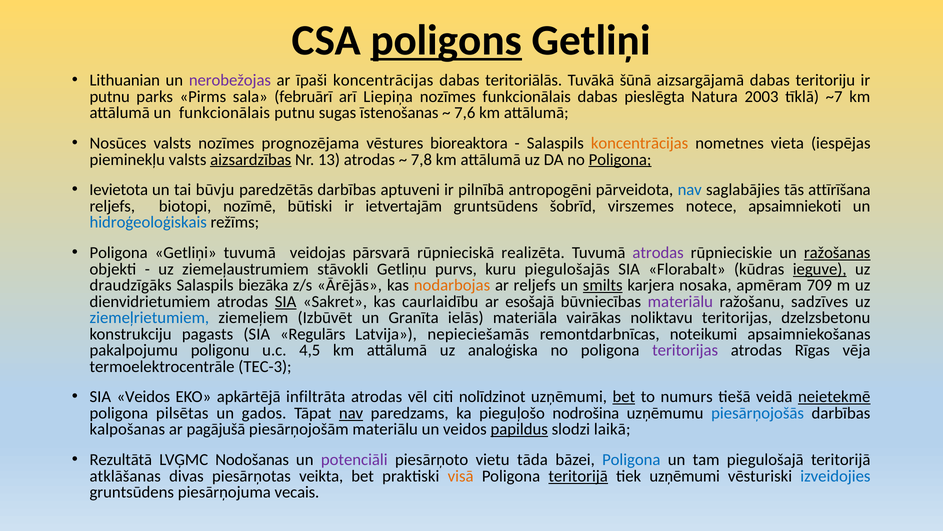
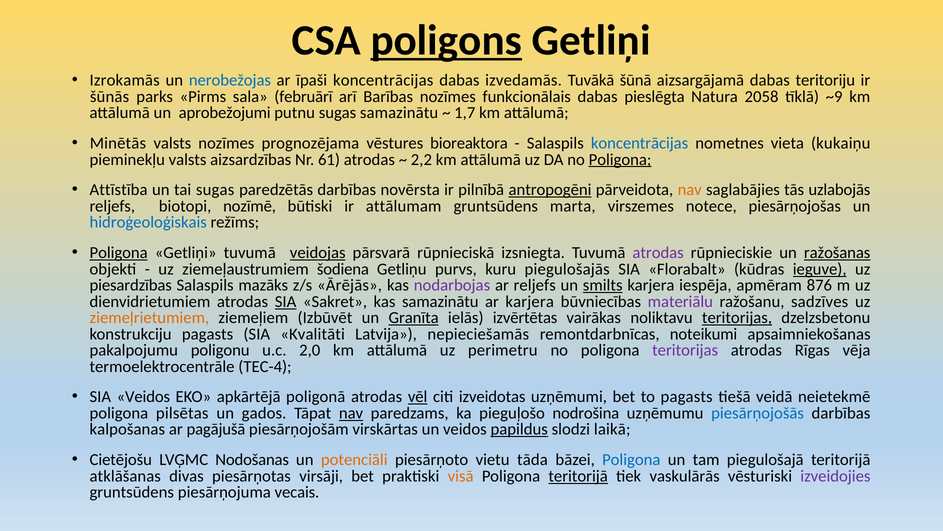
Lithuanian: Lithuanian -> Izrokamās
nerobežojas colour: purple -> blue
teritoriālās: teritoriālās -> izvedamās
putnu at (110, 97): putnu -> šūnās
Liepiņa: Liepiņa -> Barības
2003: 2003 -> 2058
~7: ~7 -> ~9
un funkcionālais: funkcionālais -> aprobežojumi
sugas īstenošanas: īstenošanas -> samazinātu
7,6: 7,6 -> 1,7
Nosūces: Nosūces -> Minētās
koncentrācijas at (640, 143) colour: orange -> blue
iespējas: iespējas -> kukaiņu
aizsardzības underline: present -> none
13: 13 -> 61
7,8: 7,8 -> 2,2
Ievietota: Ievietota -> Attīstība
tai būvju: būvju -> sugas
aptuveni: aptuveni -> novērsta
antropogēni underline: none -> present
nav at (690, 190) colour: blue -> orange
attīrīšana: attīrīšana -> uzlabojās
ietvertajām: ietvertajām -> attālumam
šobrīd: šobrīd -> marta
apsaimniekoti: apsaimniekoti -> piesārņojošas
Poligona at (119, 253) underline: none -> present
veidojas underline: none -> present
realizēta: realizēta -> izsniegta
stāvokli: stāvokli -> šodiena
draudzīgāks: draudzīgāks -> piesardzības
biezāka: biezāka -> mazāks
nodarbojas colour: orange -> purple
nosaka: nosaka -> iespēja
709: 709 -> 876
kas caurlaidību: caurlaidību -> samazinātu
ar esošajā: esošajā -> karjera
ziemeļrietumiem colour: blue -> orange
Granīta underline: none -> present
materiāla: materiāla -> izvērtētas
teritorijas at (737, 317) underline: none -> present
Regulārs: Regulārs -> Kvalitāti
4,5: 4,5 -> 2,0
analoģiska: analoģiska -> perimetru
TEC-3: TEC-3 -> TEC-4
infiltrāta: infiltrāta -> poligonā
vēl underline: none -> present
nolīdzinot: nolīdzinot -> izveidotas
bet at (624, 397) underline: present -> none
to numurs: numurs -> pagasts
neietekmē underline: present -> none
piesārņojošām materiālu: materiālu -> virskārtas
Rezultātā: Rezultātā -> Cietējošu
potenciāli colour: purple -> orange
veikta: veikta -> virsāji
tiek uzņēmumi: uzņēmumi -> vaskulārās
izveidojies colour: blue -> purple
